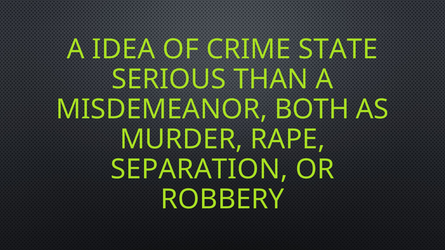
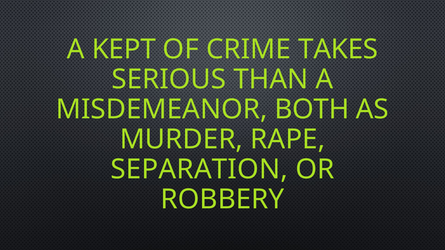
IDEA: IDEA -> KEPT
STATE: STATE -> TAKES
